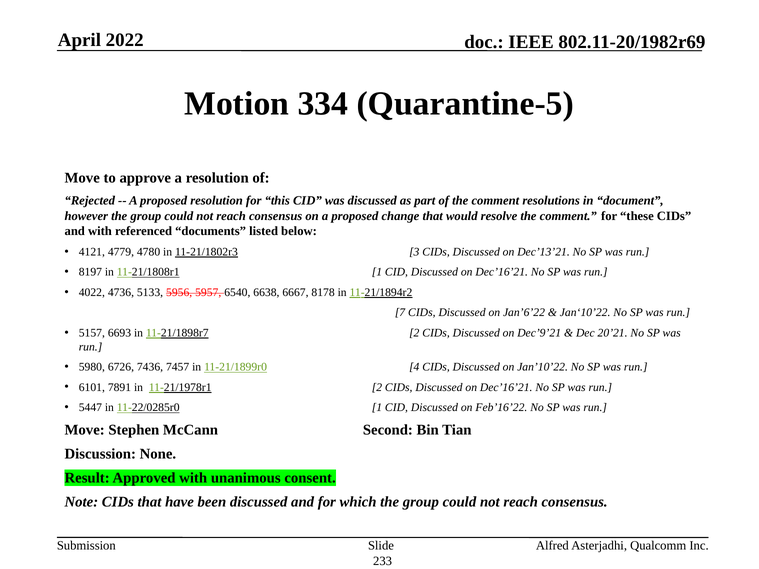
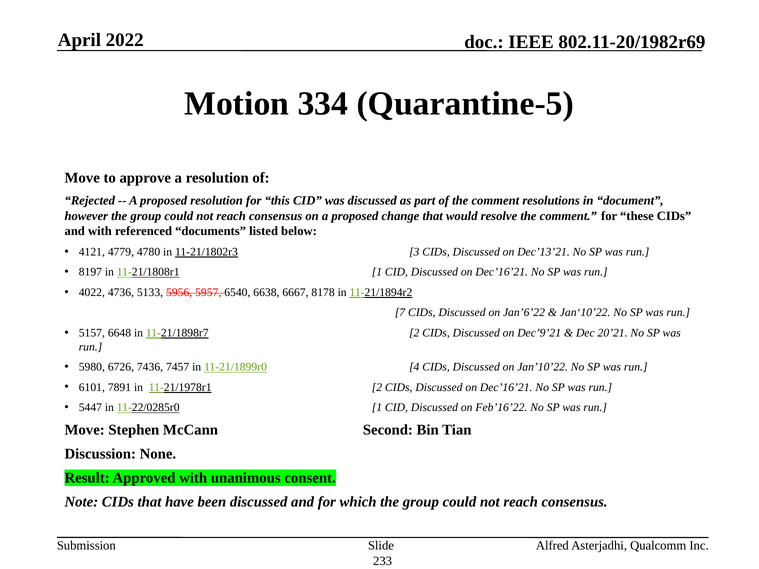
6693: 6693 -> 6648
